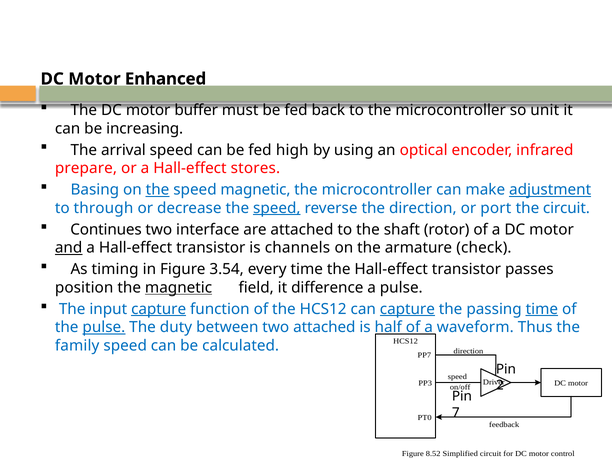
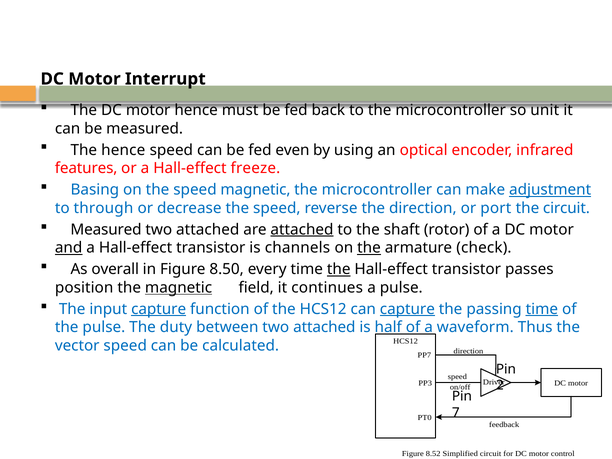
Enhanced: Enhanced -> Interrupt
motor buffer: buffer -> hence
be increasing: increasing -> measured
The arrival: arrival -> hence
high: high -> even
prepare: prepare -> features
stores: stores -> freeze
the at (158, 190) underline: present -> none
speed at (277, 208) underline: present -> none
Continues at (106, 230): Continues -> Measured
interface at (208, 230): interface -> attached
attached at (302, 230) underline: none -> present
the at (369, 248) underline: none -> present
timing: timing -> overall
3.54: 3.54 -> 8.50
the at (339, 269) underline: none -> present
difference: difference -> continues
pulse at (104, 327) underline: present -> none
family: family -> vector
